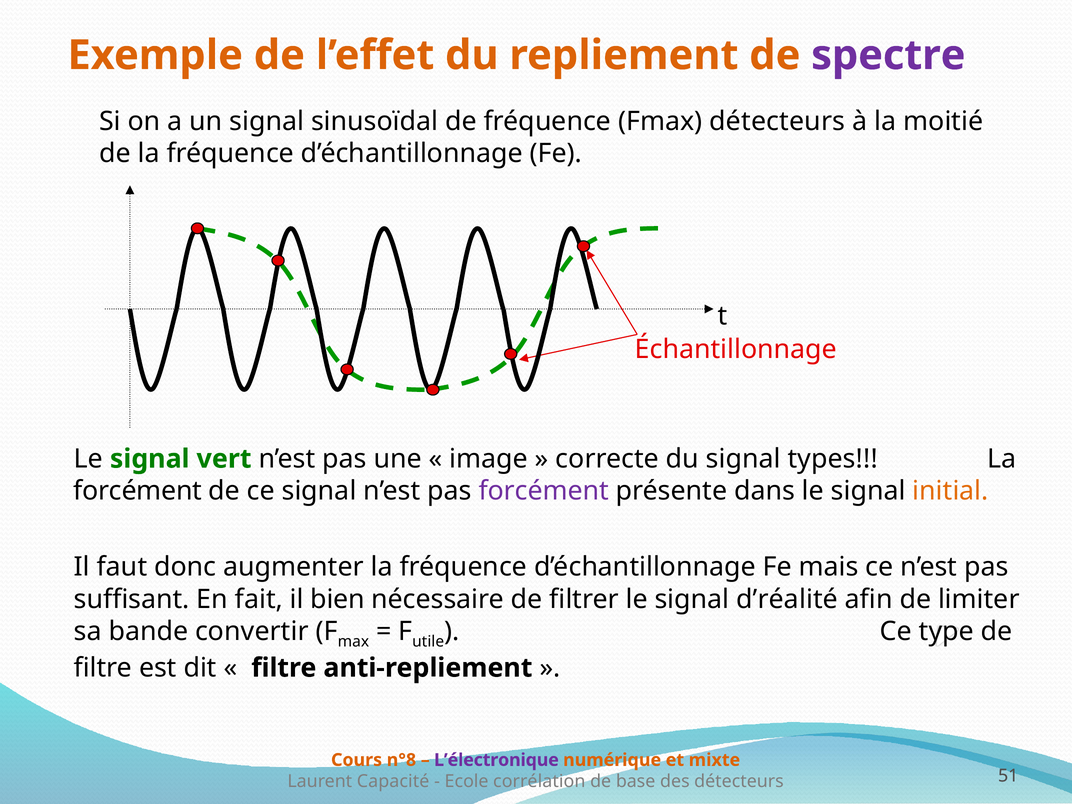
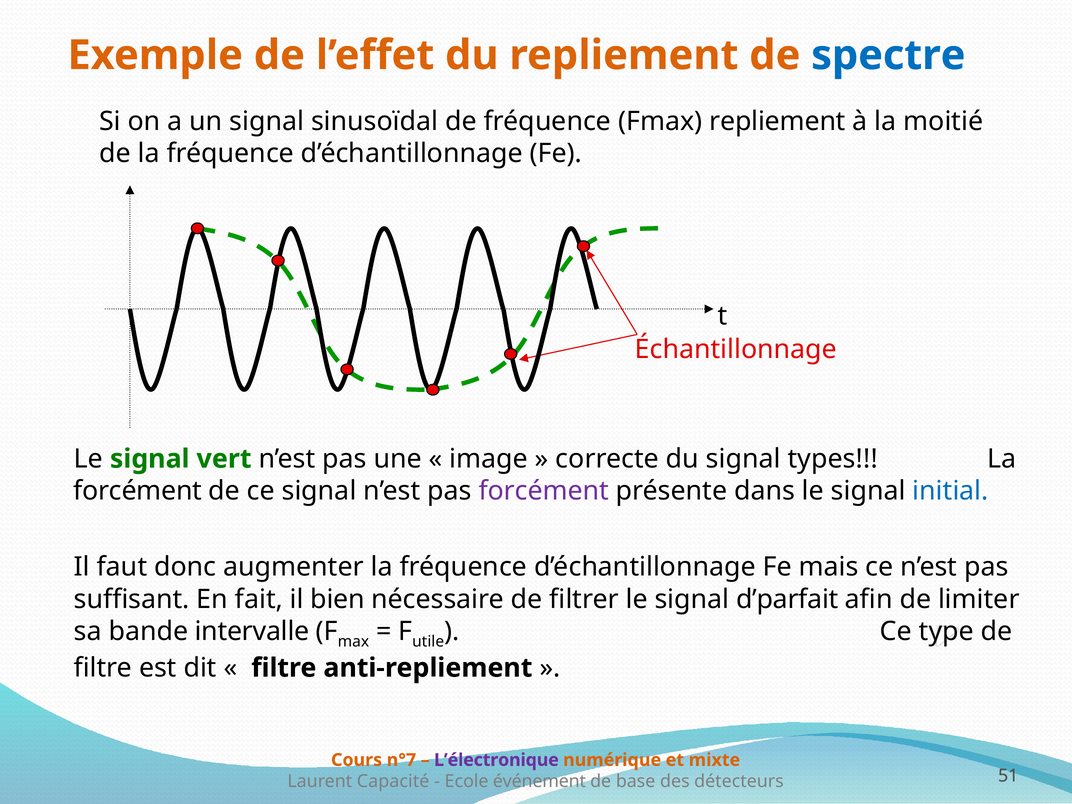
spectre colour: purple -> blue
Fmax détecteurs: détecteurs -> repliement
initial colour: orange -> blue
d’réalité: d’réalité -> d’parfait
convertir: convertir -> intervalle
n°8: n°8 -> n°7
corrélation: corrélation -> événement
